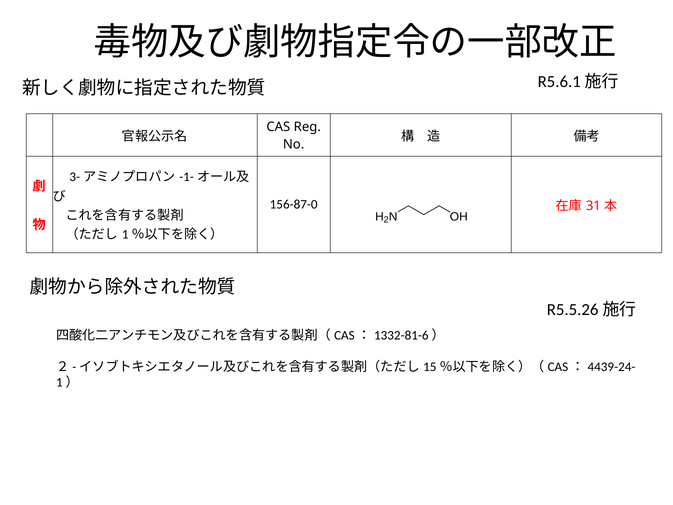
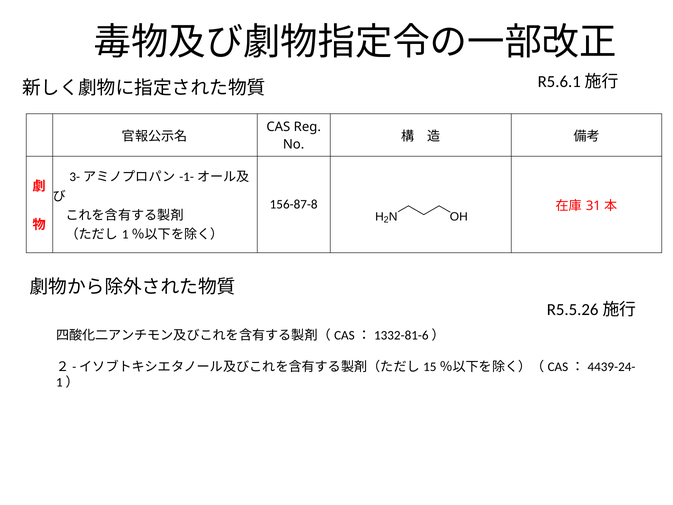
156-87-0: 156-87-0 -> 156-87-8
